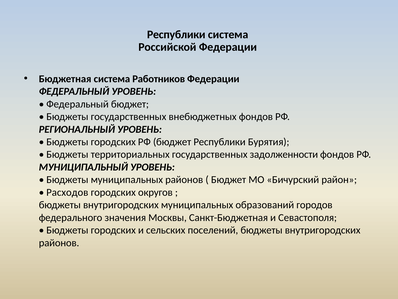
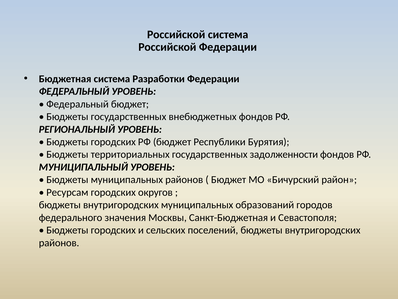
Республики at (176, 34): Республики -> Российской
Работников: Работников -> Разработки
Расходов: Расходов -> Ресурсам
